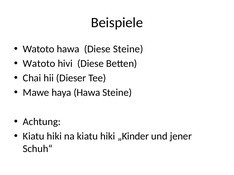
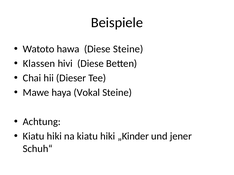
Watoto at (39, 64): Watoto -> Klassen
haya Hawa: Hawa -> Vokal
